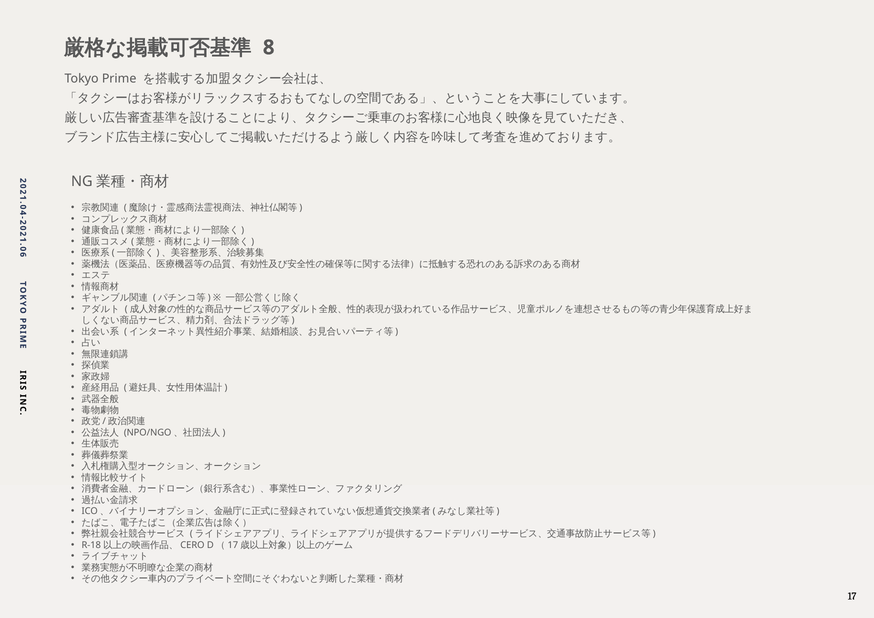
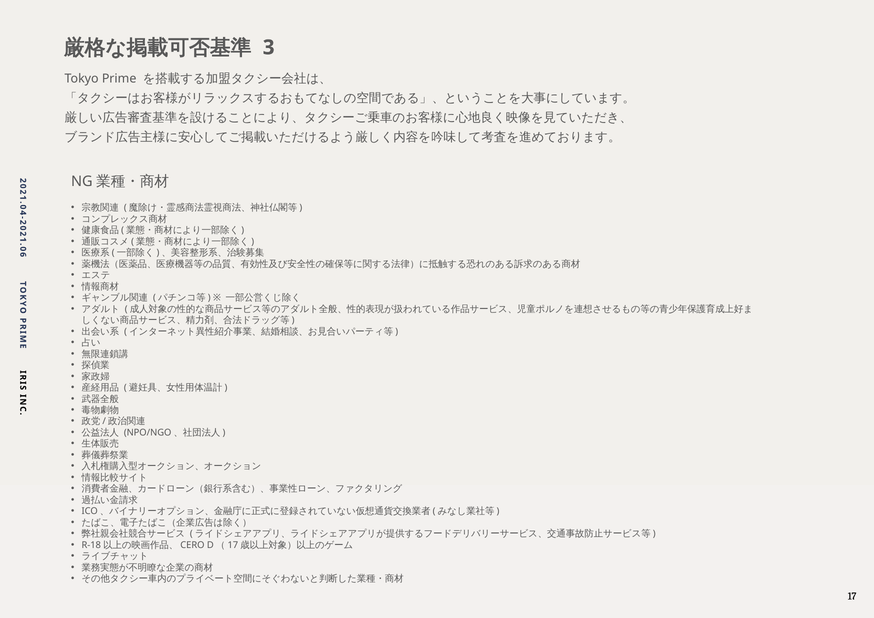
8: 8 -> 3
